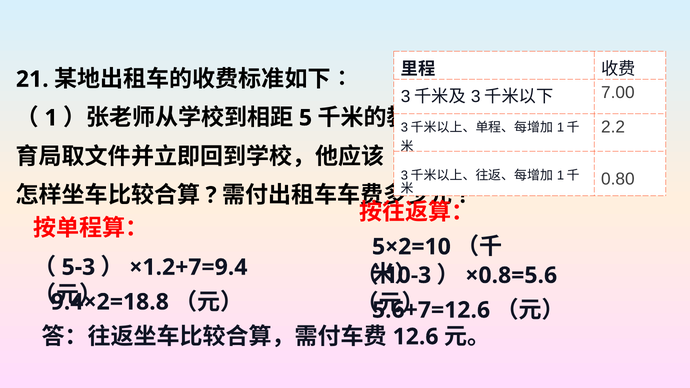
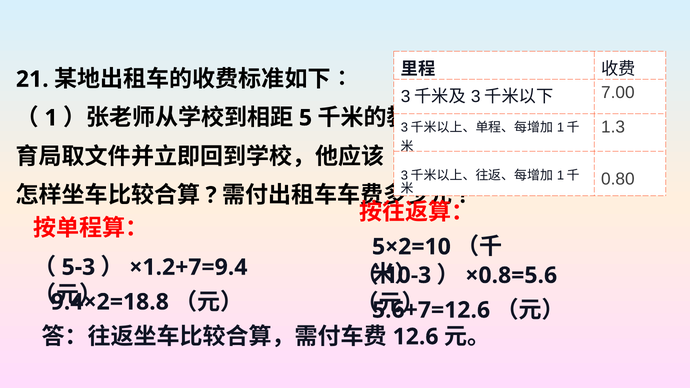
2.2: 2.2 -> 1.3
